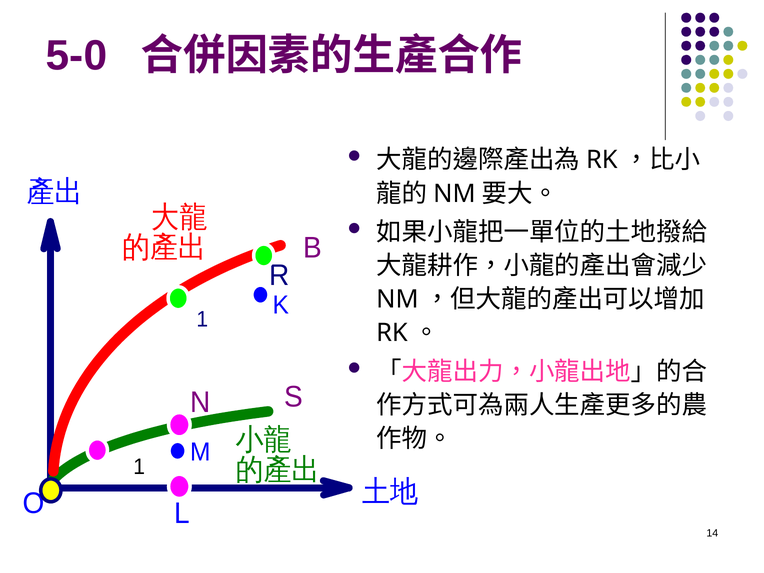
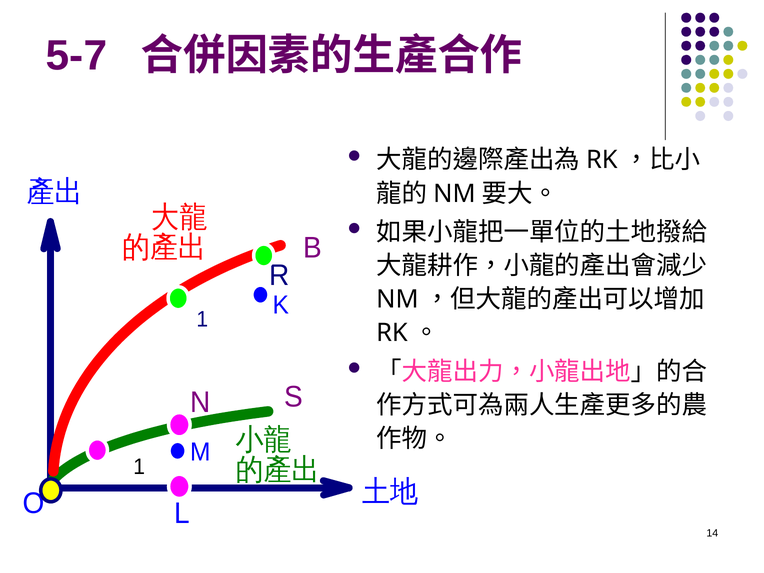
5-0: 5-0 -> 5-7
